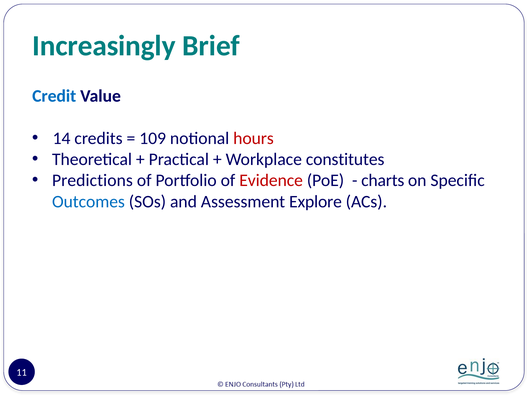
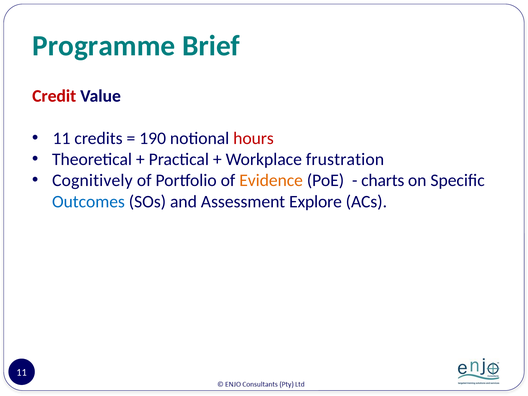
Increasingly: Increasingly -> Programme
Credit colour: blue -> red
14 at (62, 138): 14 -> 11
109: 109 -> 190
constitutes: constitutes -> frustration
Predictions: Predictions -> Cognitively
Evidence colour: red -> orange
